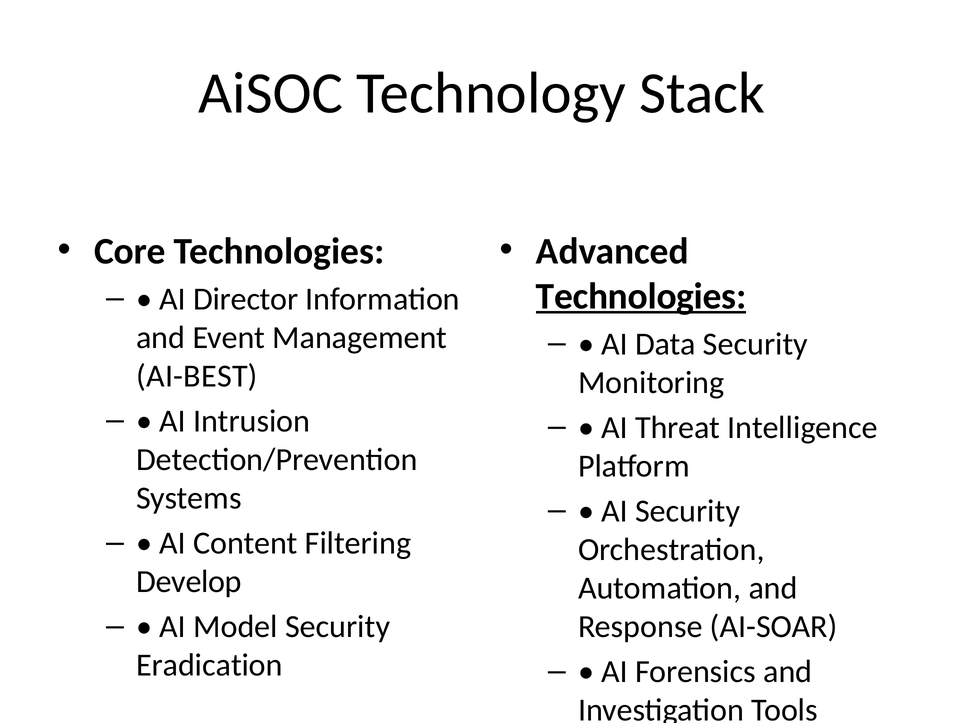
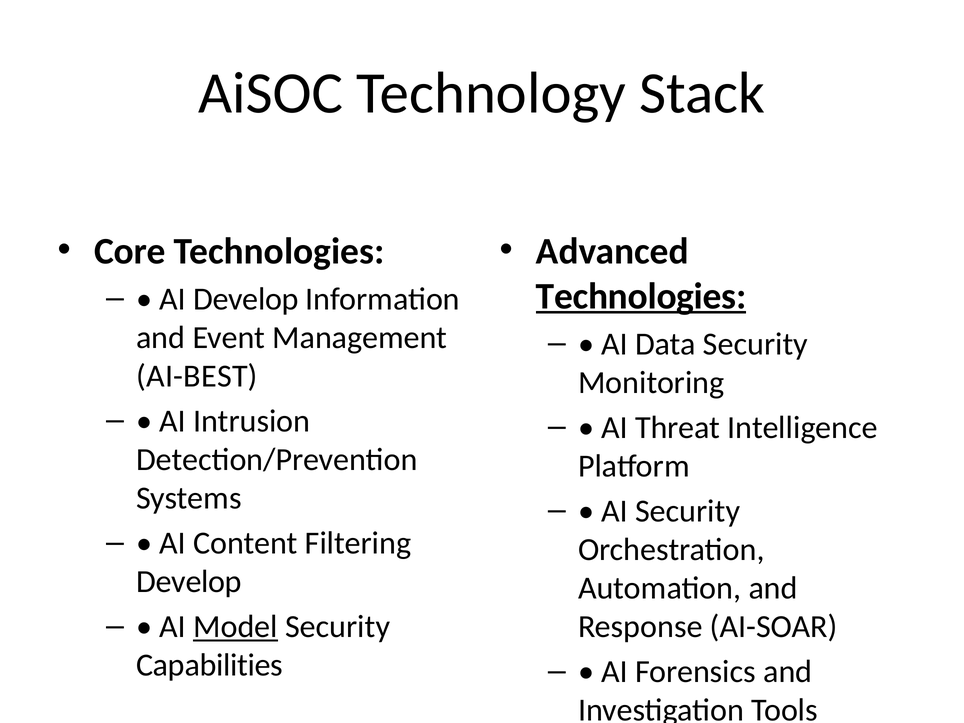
AI Director: Director -> Develop
Model underline: none -> present
Eradication: Eradication -> Capabilities
